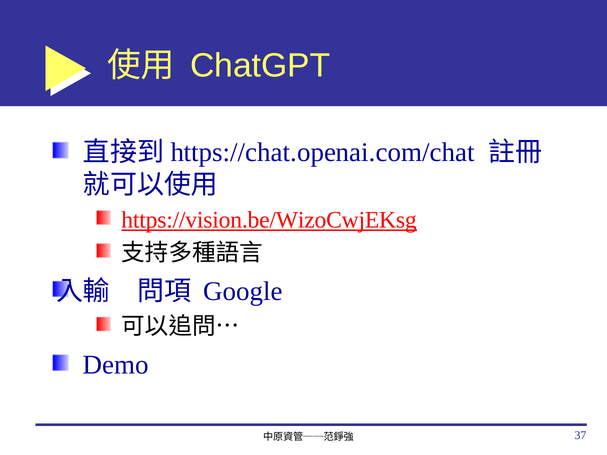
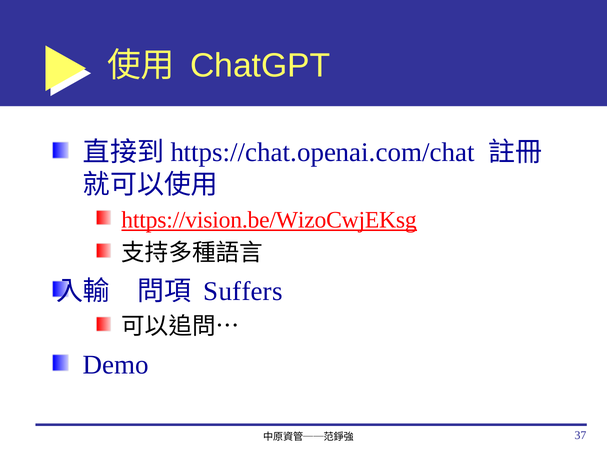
Google: Google -> Suffers
